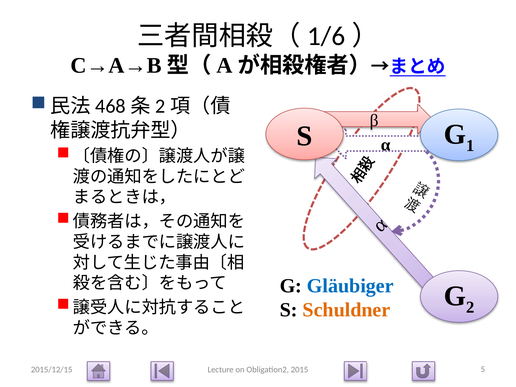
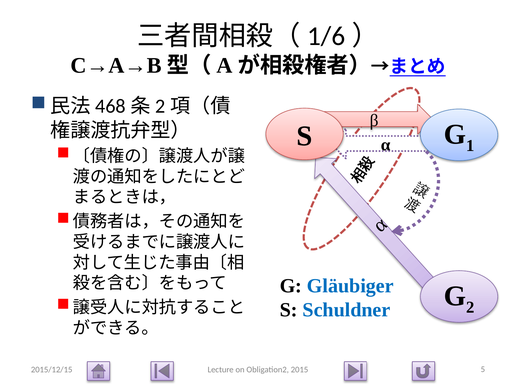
Schuldner colour: orange -> blue
